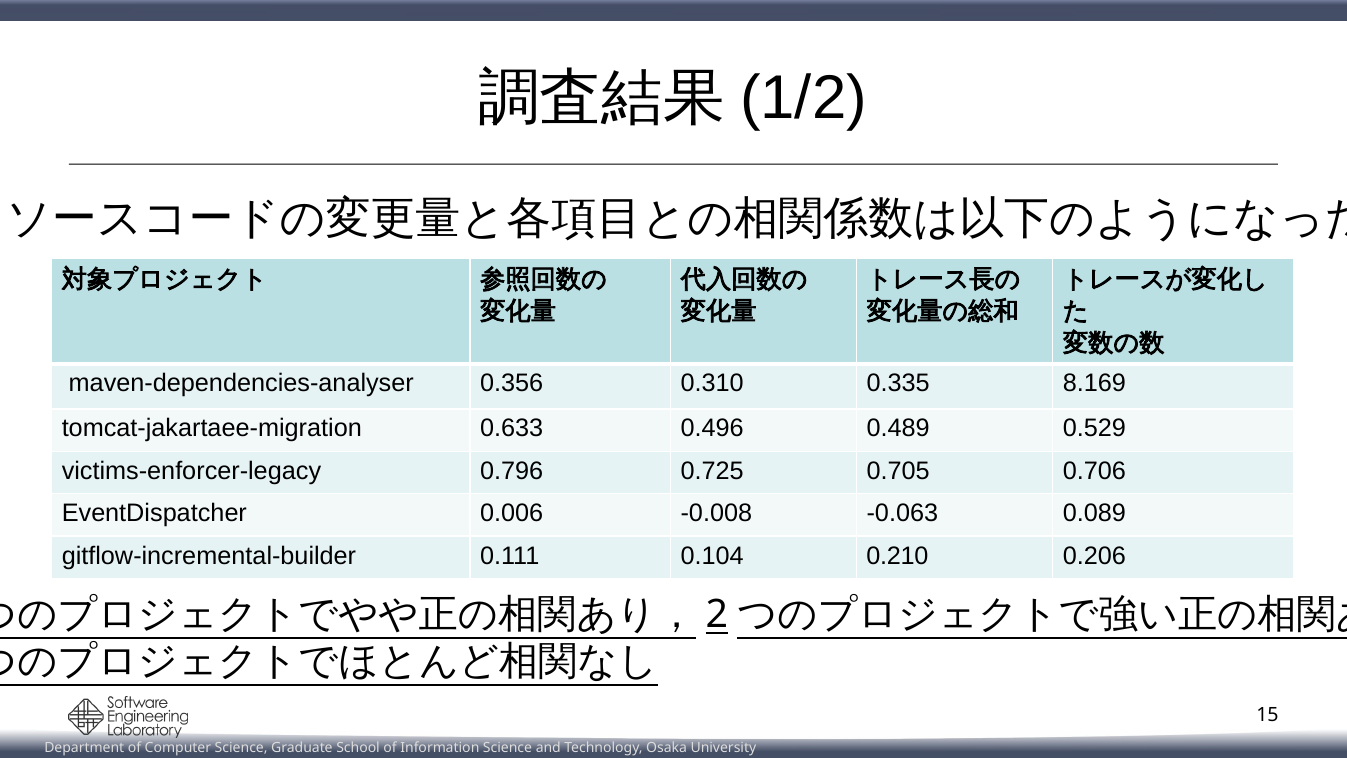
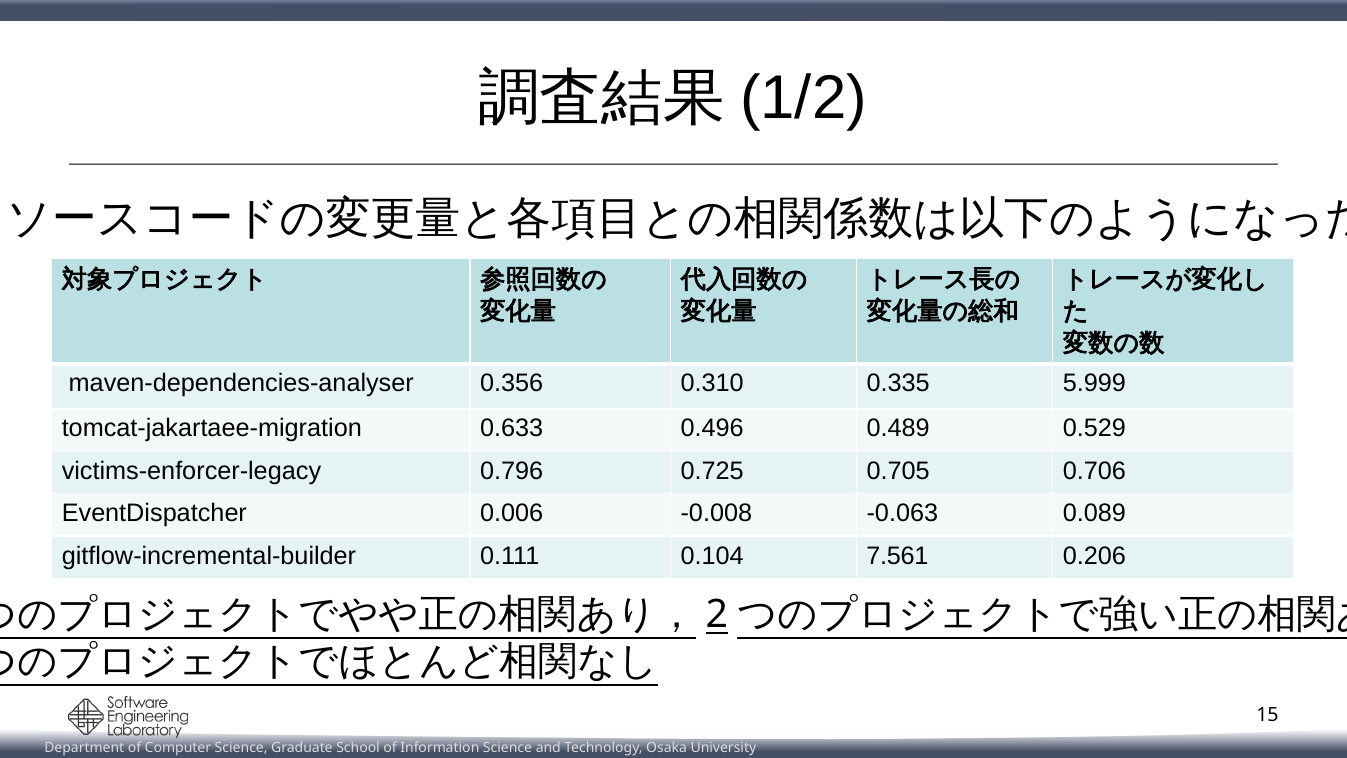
8.169: 8.169 -> 5.999
0.210: 0.210 -> 7.561
